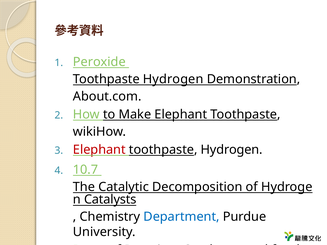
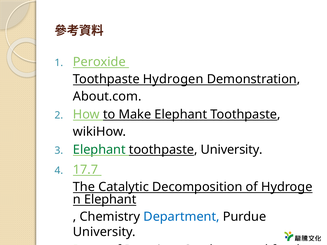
Elephant at (99, 150) colour: red -> green
Hydrogen at (232, 150): Hydrogen -> University
10.7: 10.7 -> 17.7
Catalysts at (110, 200): Catalysts -> Elephant
